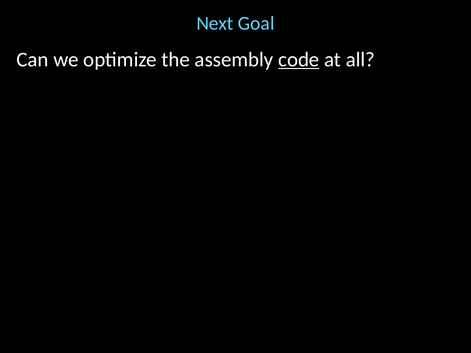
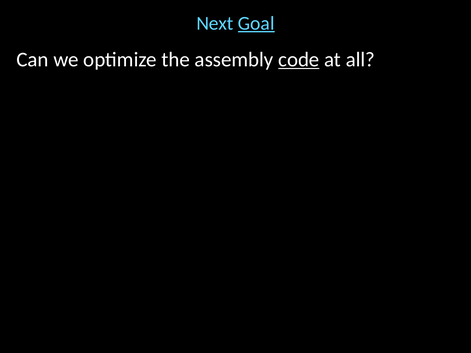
Goal underline: none -> present
